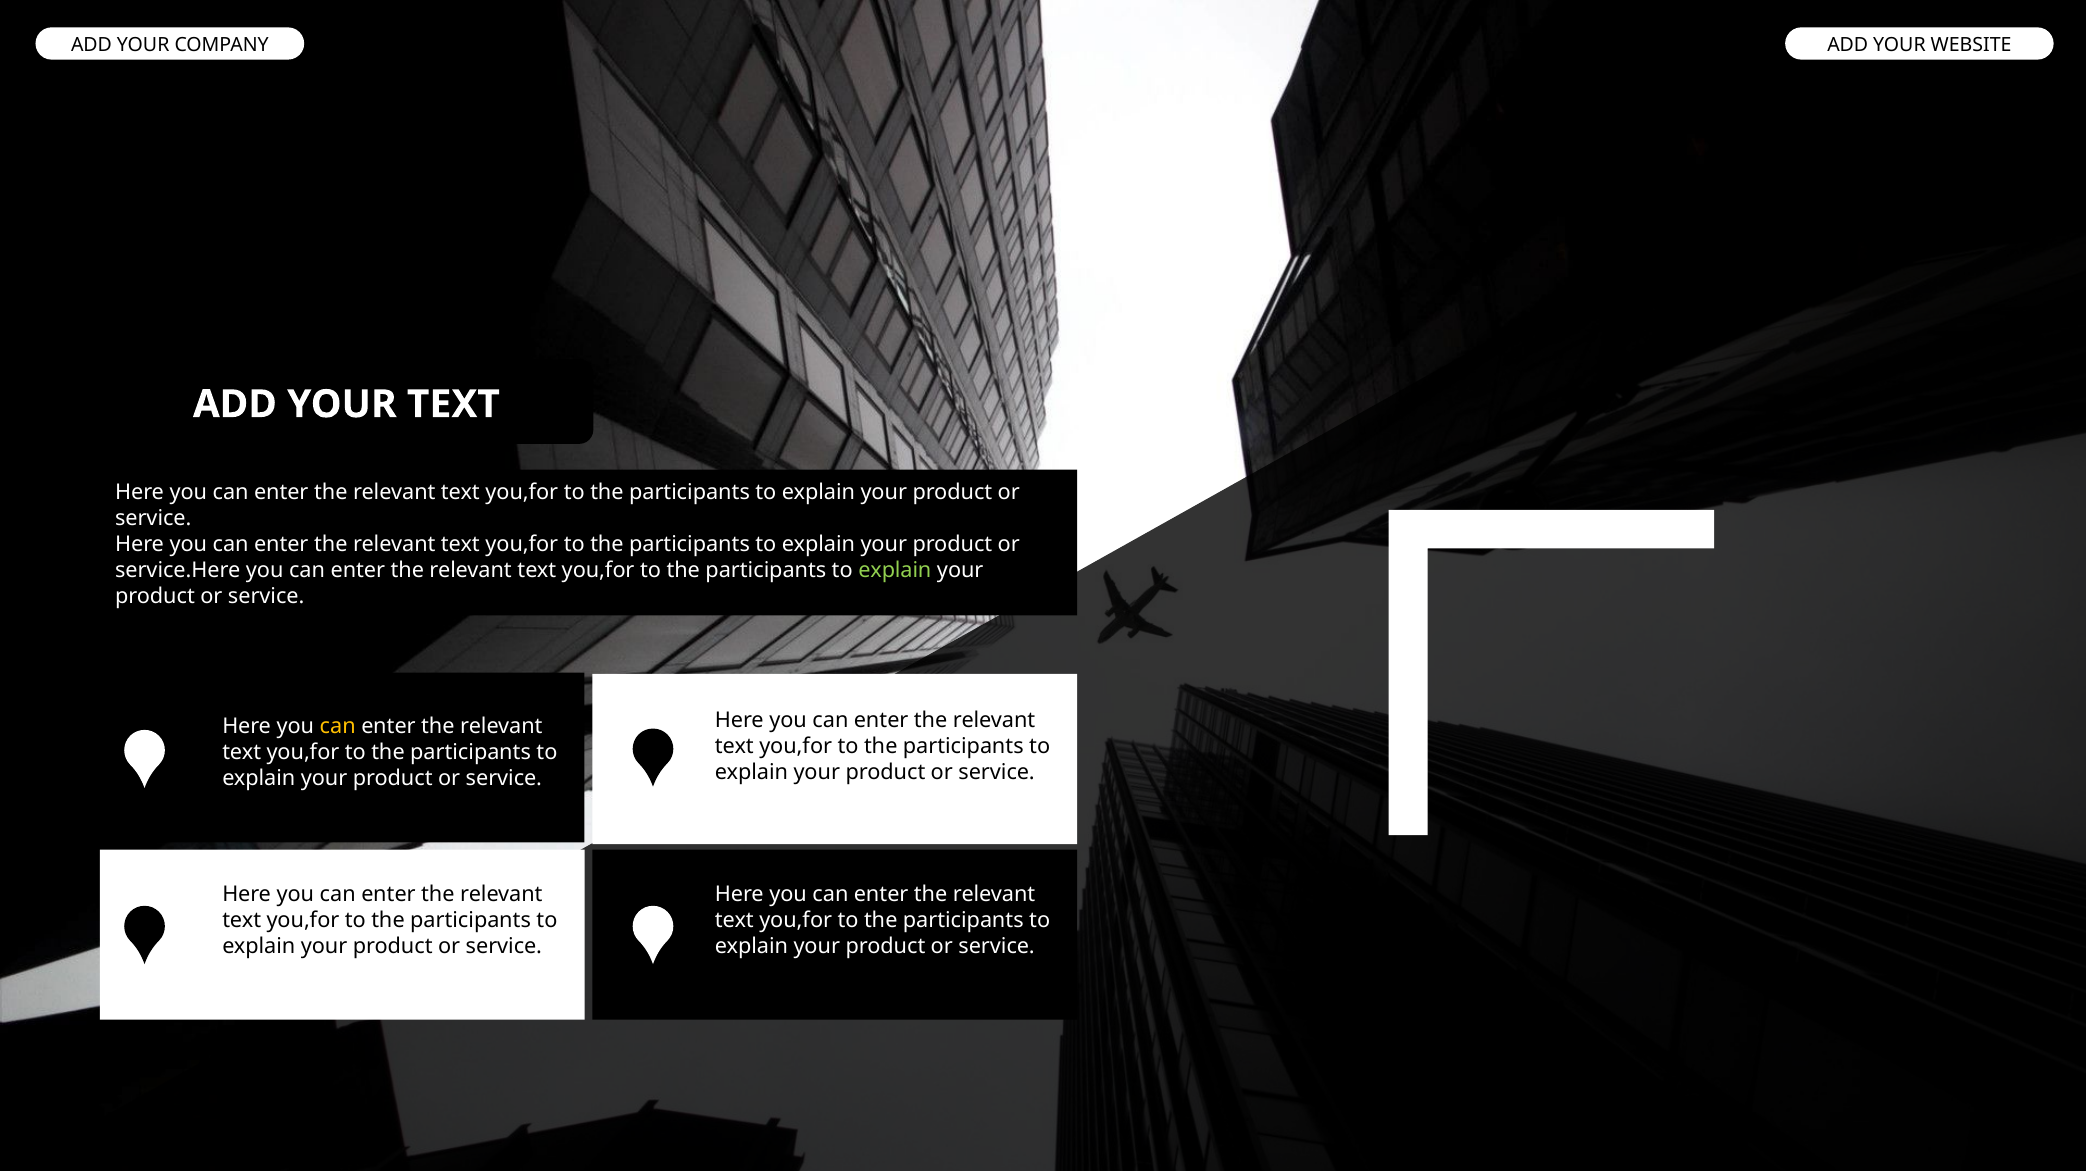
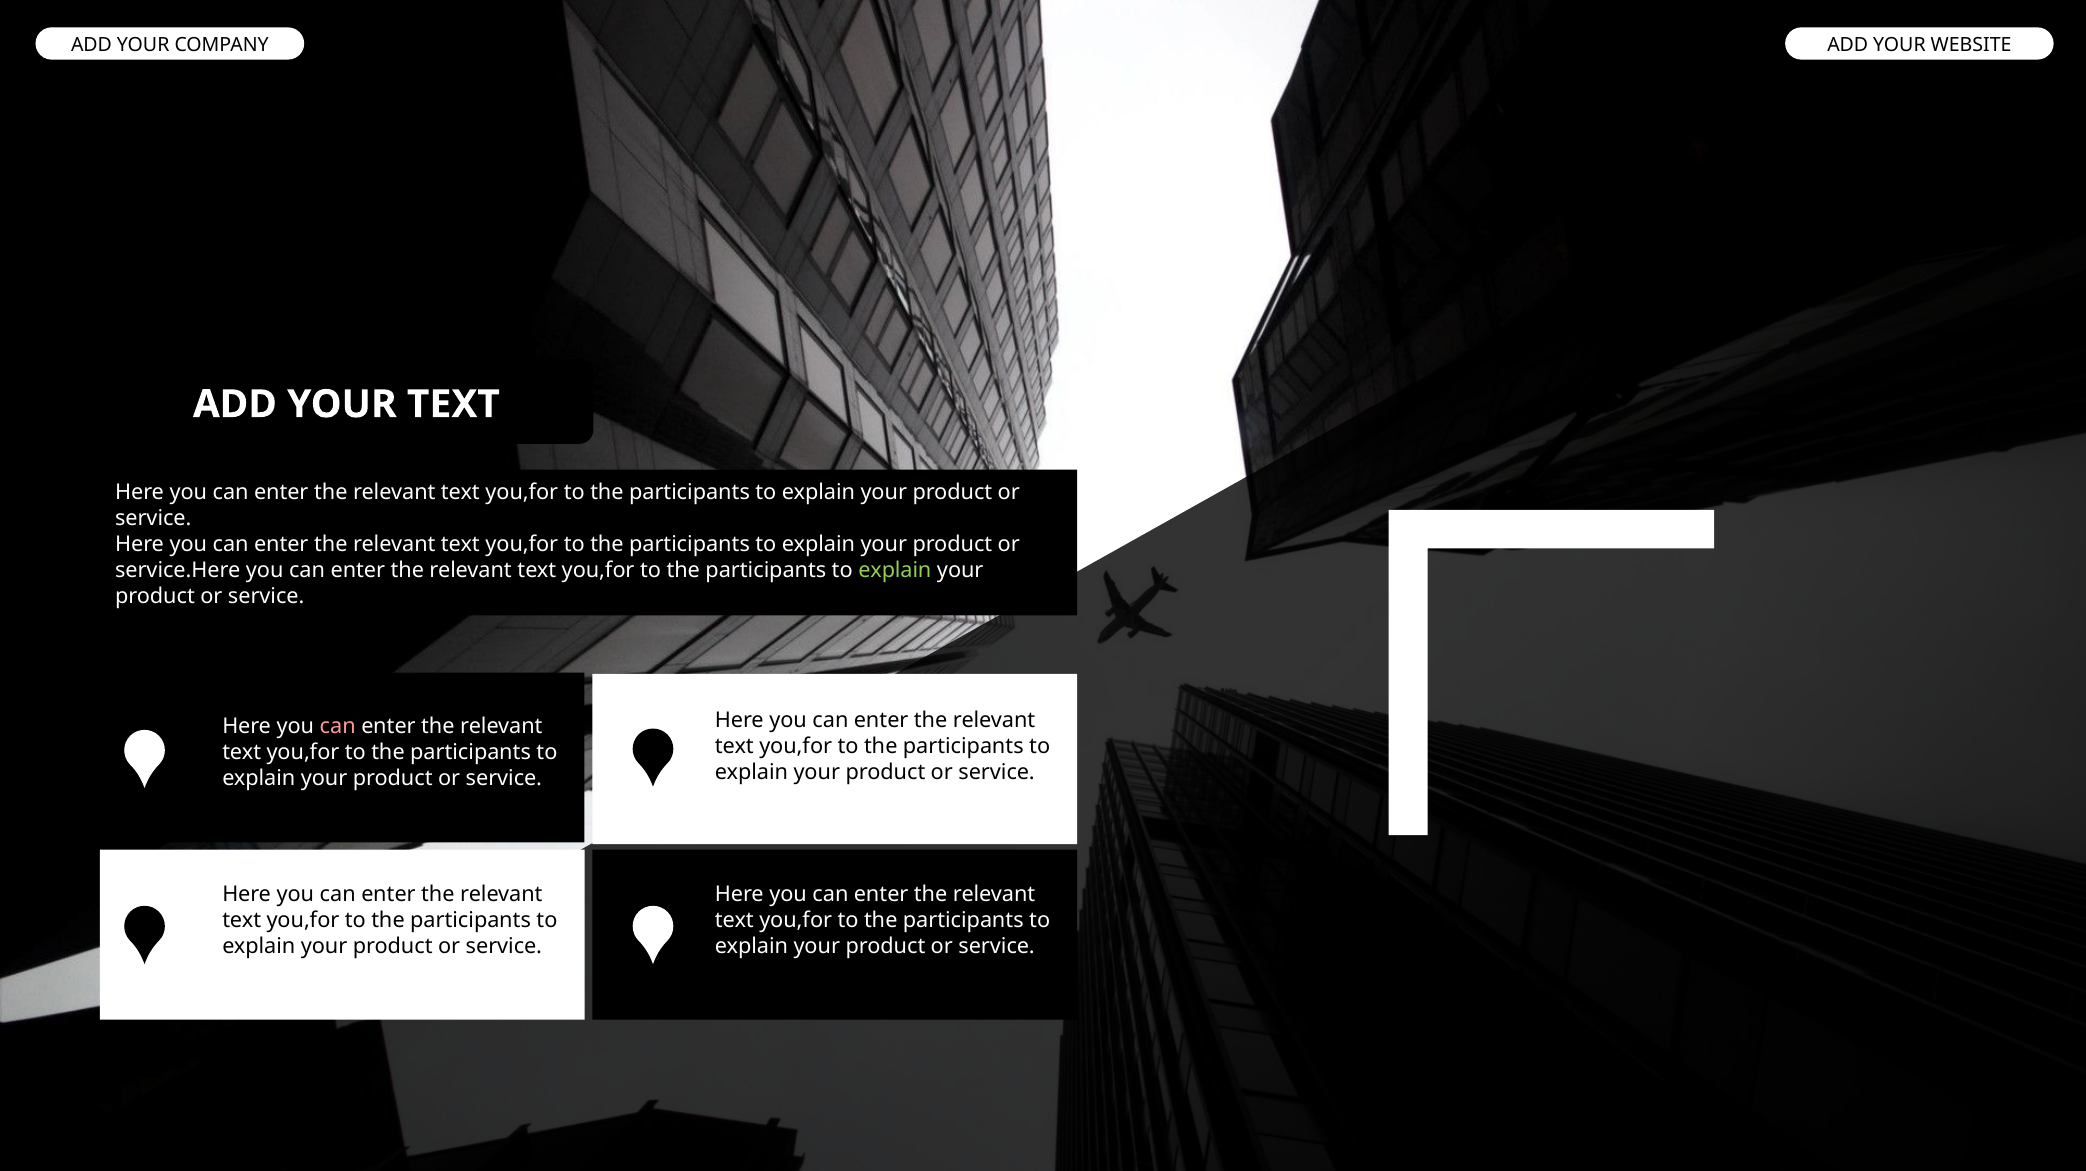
can at (338, 726) colour: yellow -> pink
